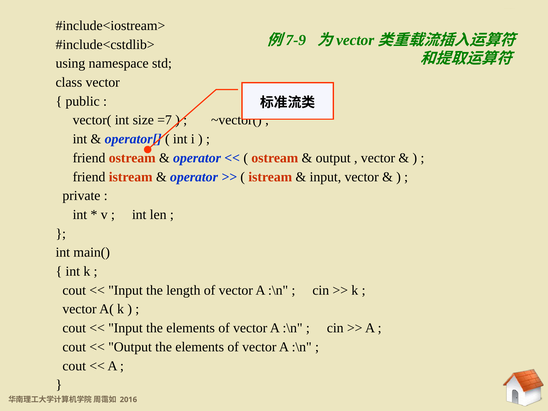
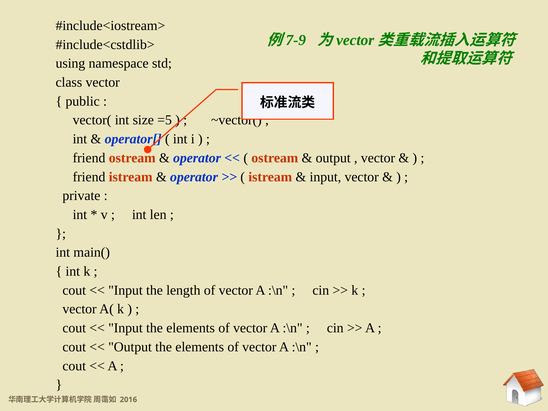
=7: =7 -> =5
